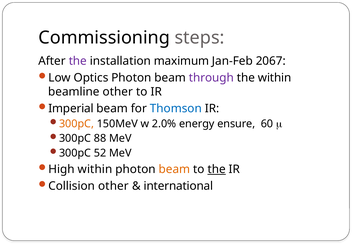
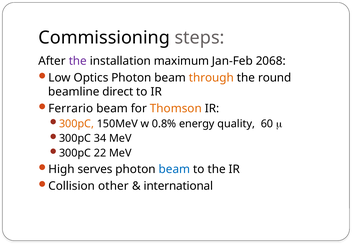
2067: 2067 -> 2068
through colour: purple -> orange
the within: within -> round
beamline other: other -> direct
Imperial: Imperial -> Ferrario
Thomson colour: blue -> orange
2.0%: 2.0% -> 0.8%
ensure: ensure -> quality
88: 88 -> 34
52: 52 -> 22
High within: within -> serves
beam at (174, 169) colour: orange -> blue
the at (217, 169) underline: present -> none
